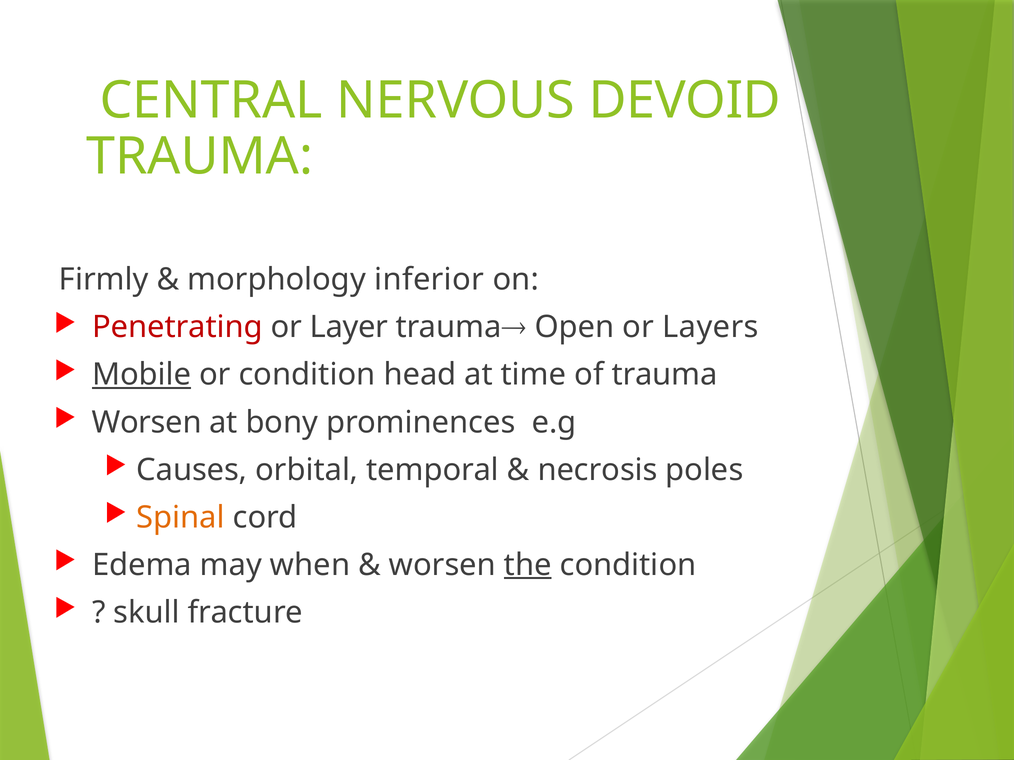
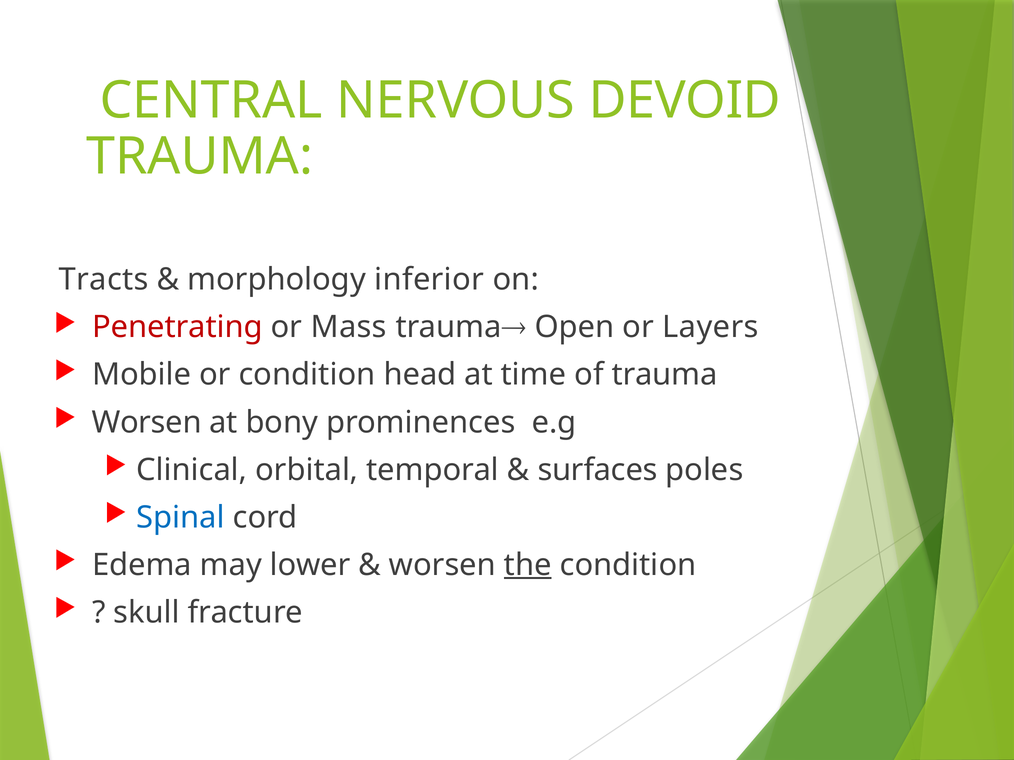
Firmly: Firmly -> Tracts
Layer: Layer -> Mass
Mobile underline: present -> none
Causes: Causes -> Clinical
necrosis: necrosis -> surfaces
Spinal colour: orange -> blue
when: when -> lower
